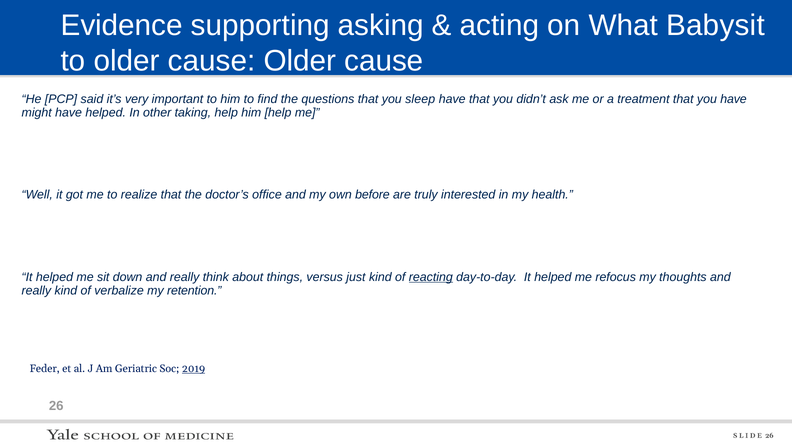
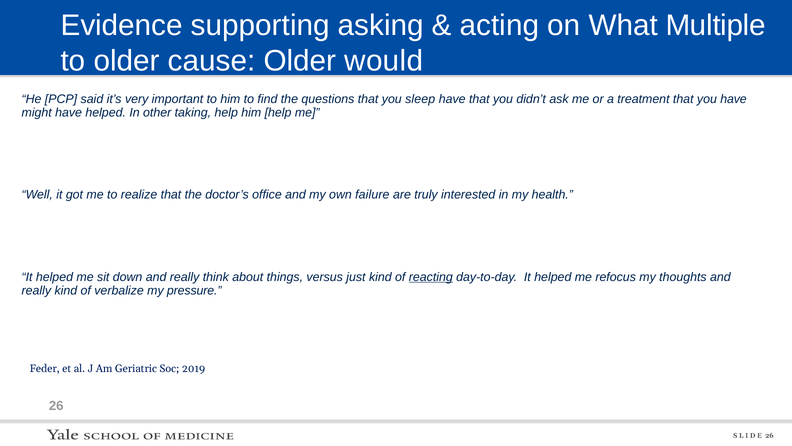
Babysit: Babysit -> Multiple
cause at (384, 61): cause -> would
before: before -> failure
retention: retention -> pressure
2019 underline: present -> none
